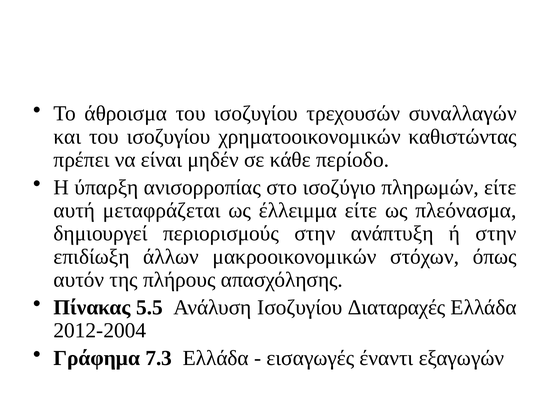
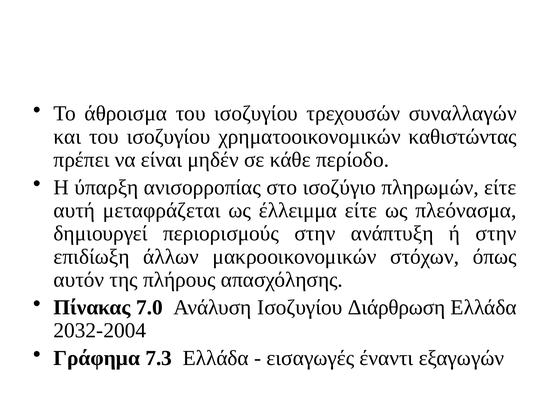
5.5: 5.5 -> 7.0
Διαταραχές: Διαταραχές -> Διάρθρωση
2012-2004: 2012-2004 -> 2032-2004
